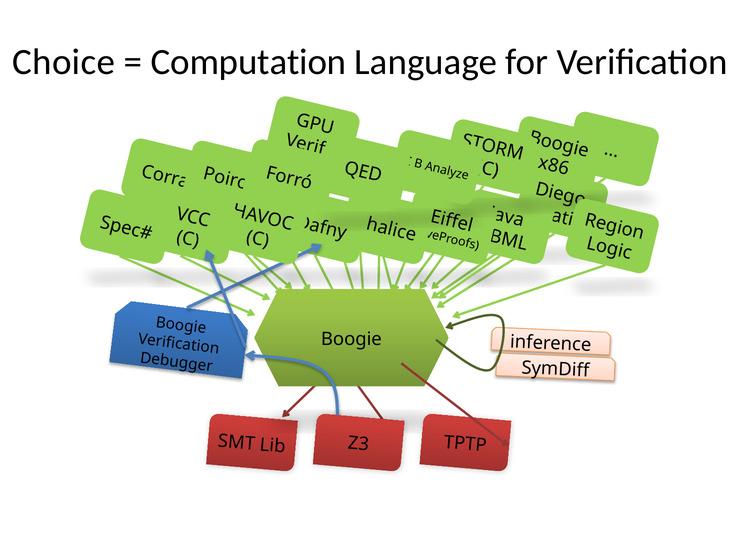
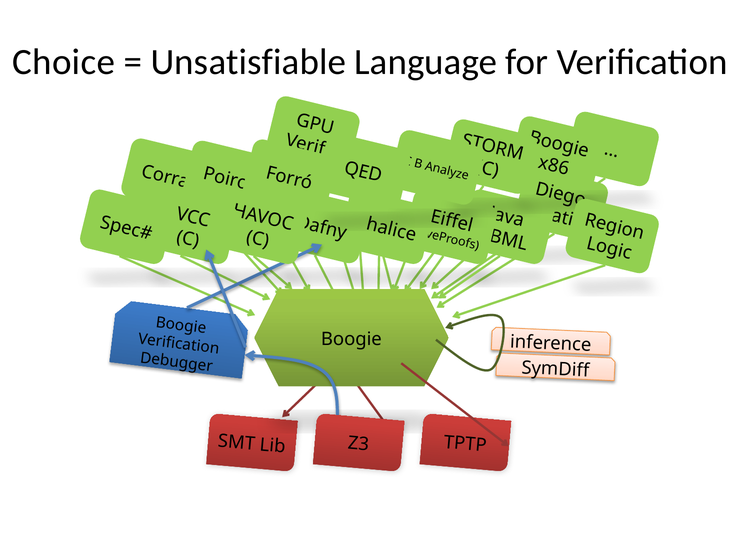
Computation: Computation -> Unsatisfiable
